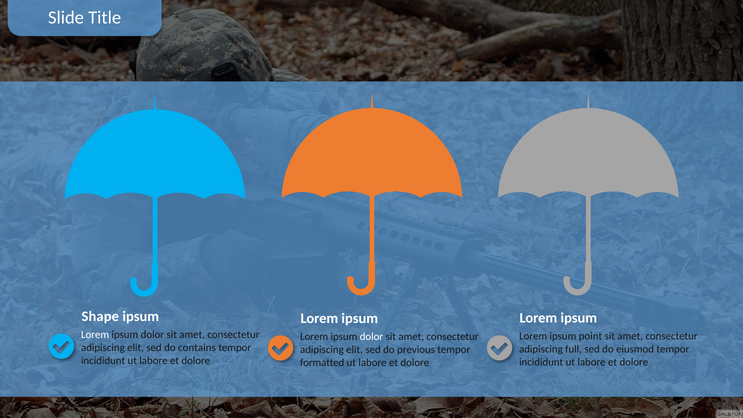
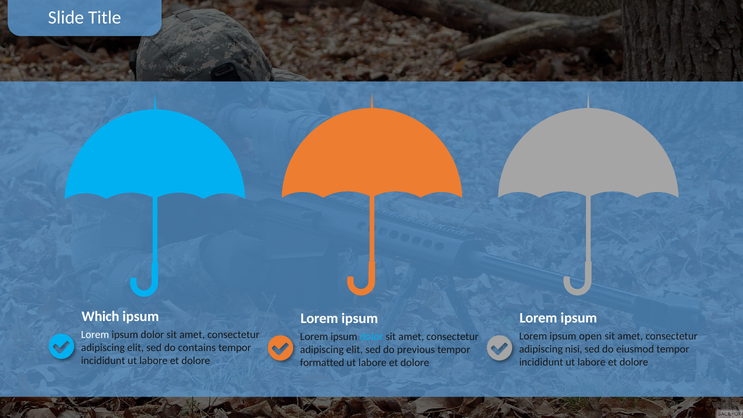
Shape: Shape -> Which
point: point -> open
dolor at (371, 336) colour: white -> light blue
full: full -> nisi
